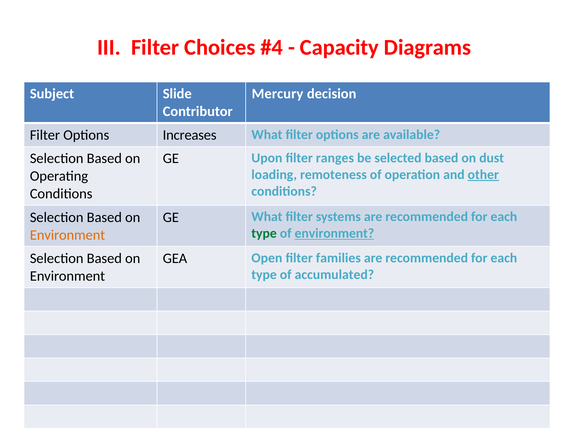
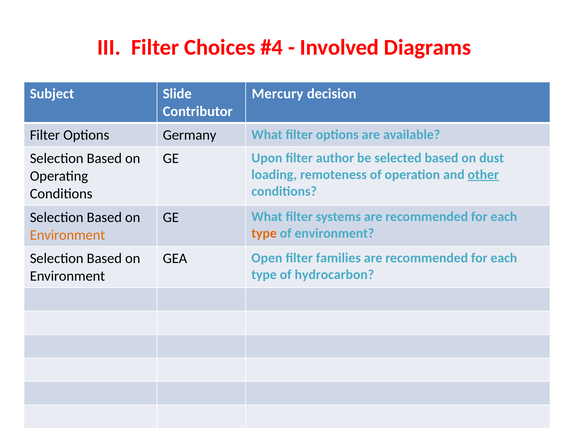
Capacity: Capacity -> Involved
Increases: Increases -> Germany
ranges: ranges -> author
type at (264, 233) colour: green -> orange
environment at (334, 233) underline: present -> none
accumulated: accumulated -> hydrocarbon
